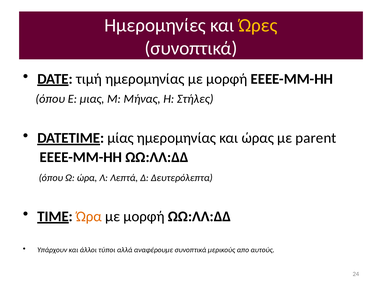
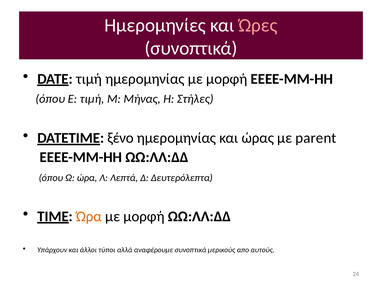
Ώρες colour: yellow -> pink
E μιας: μιας -> τιμή
μίας: μίας -> ξένο
